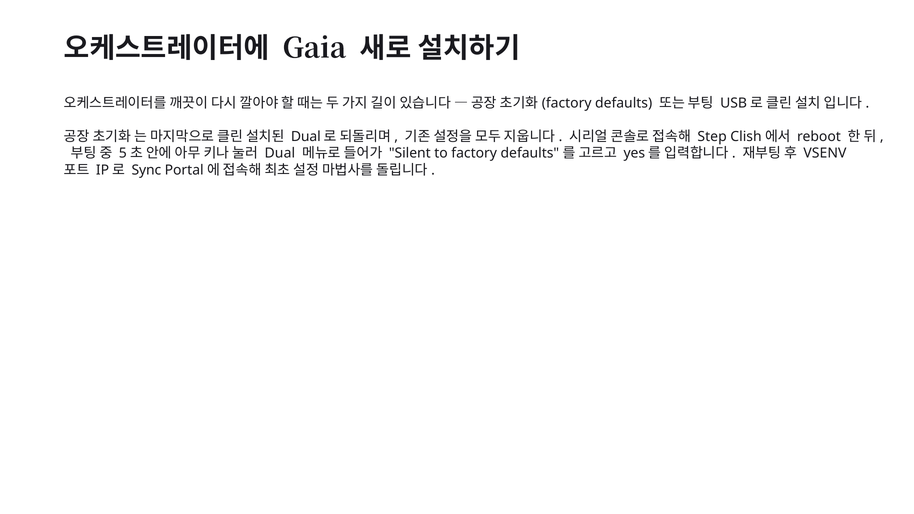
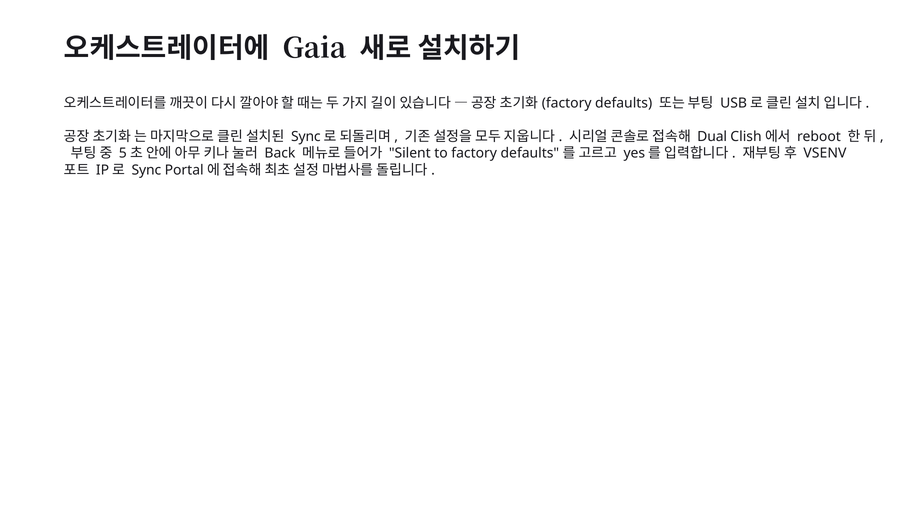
Dual at (306, 137): Dual -> Sync
Step: Step -> Dual
Dual at (280, 153): Dual -> Back
